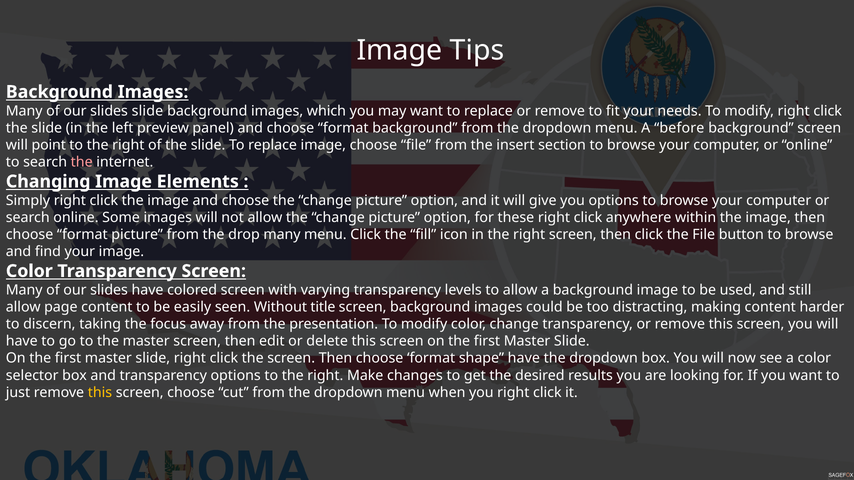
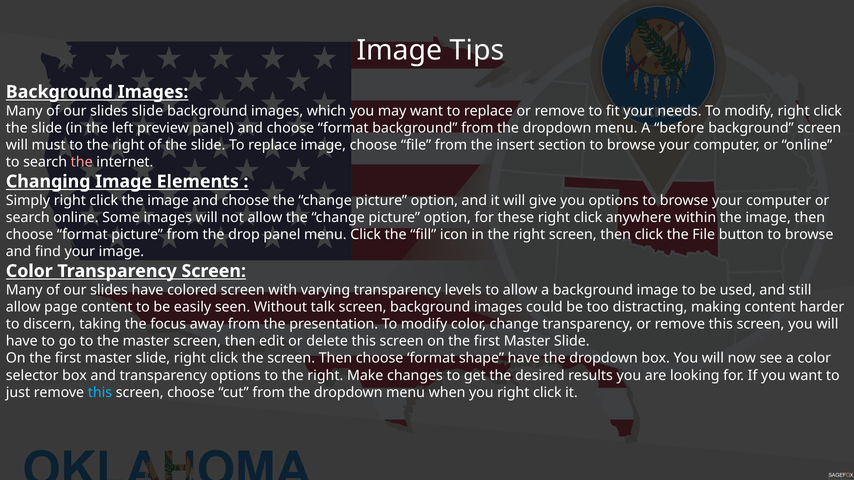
point: point -> must
drop many: many -> panel
title: title -> talk
this at (100, 393) colour: yellow -> light blue
